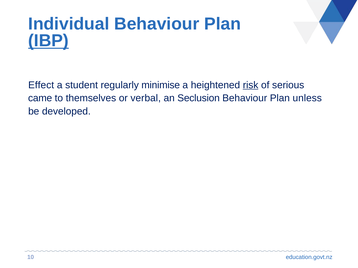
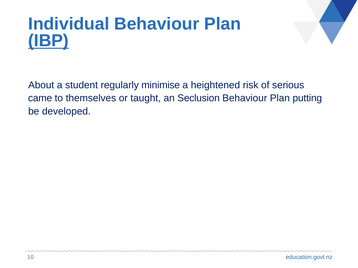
Effect: Effect -> About
risk underline: present -> none
verbal: verbal -> taught
unless: unless -> putting
